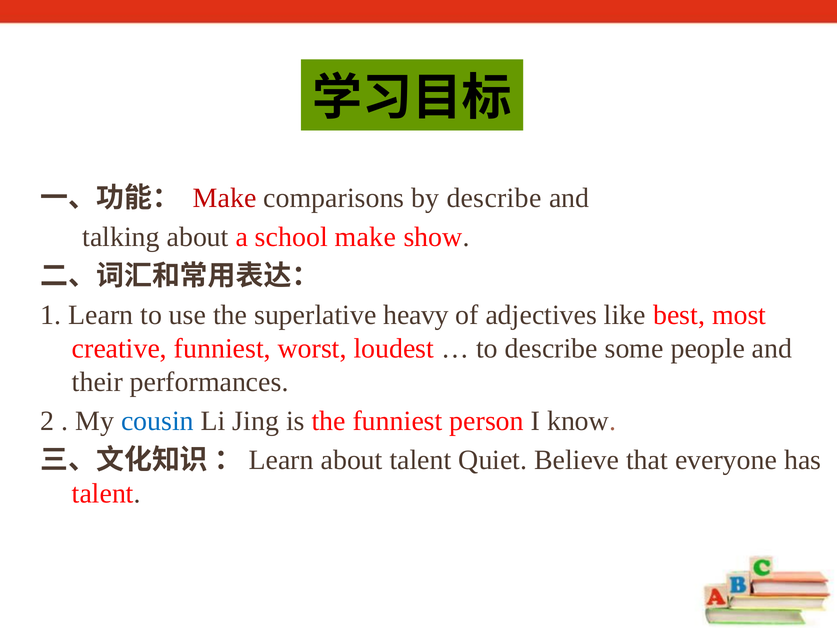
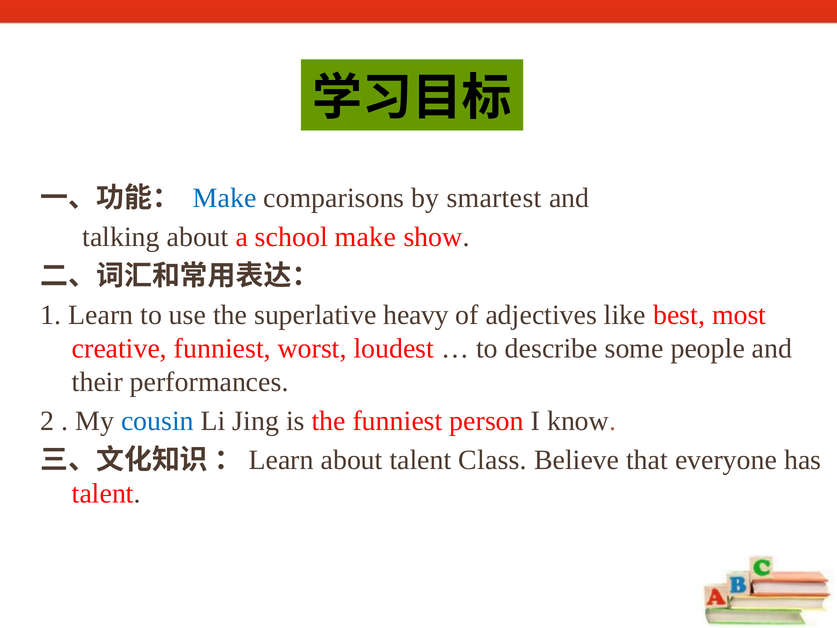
Make at (225, 198) colour: red -> blue
by describe: describe -> smartest
Quiet: Quiet -> Class
